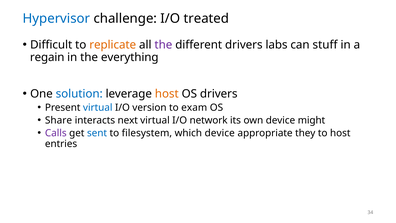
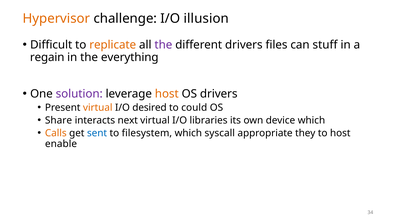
Hypervisor colour: blue -> orange
treated: treated -> illusion
labs: labs -> files
solution colour: blue -> purple
virtual at (98, 107) colour: blue -> orange
version: version -> desired
exam: exam -> could
network: network -> libraries
device might: might -> which
Calls colour: purple -> orange
which device: device -> syscall
entries: entries -> enable
